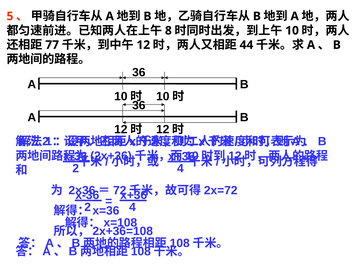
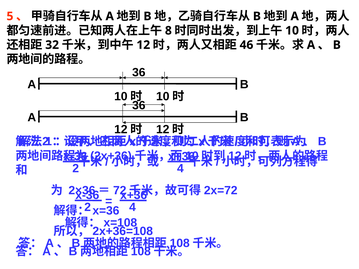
77: 77 -> 32
44: 44 -> 46
